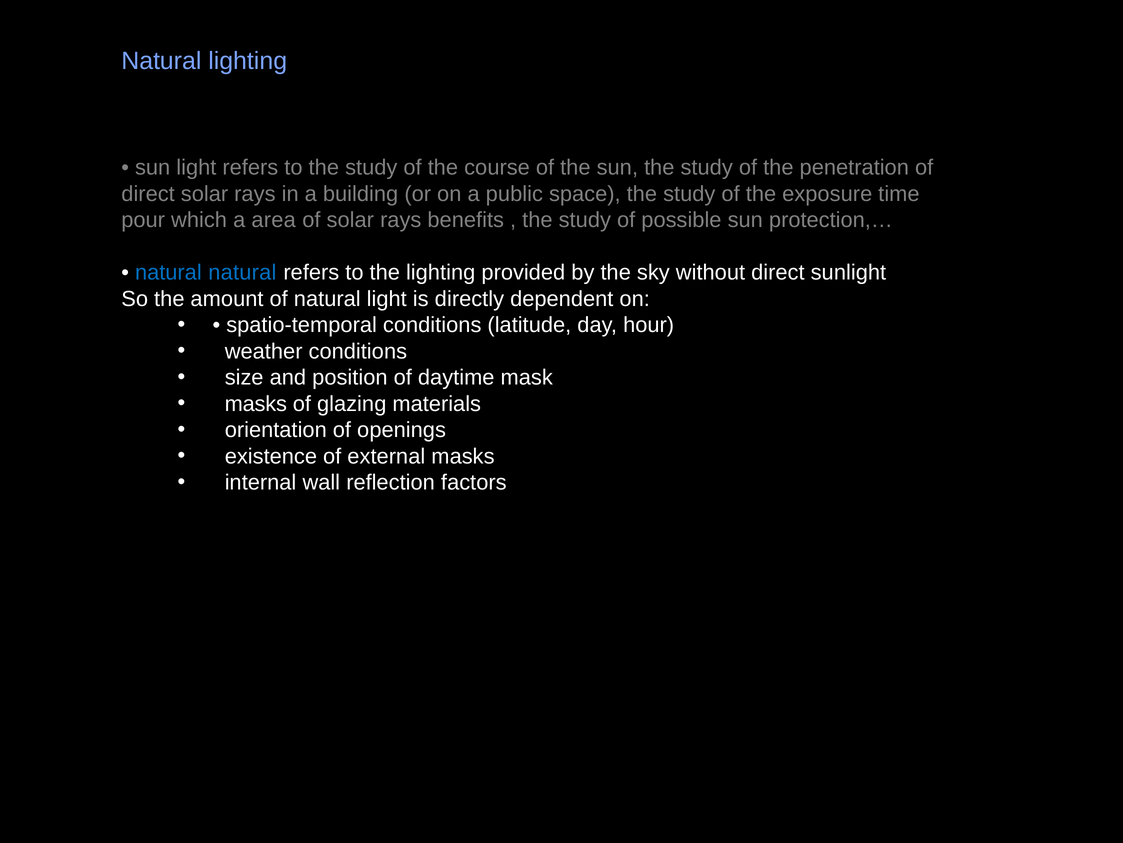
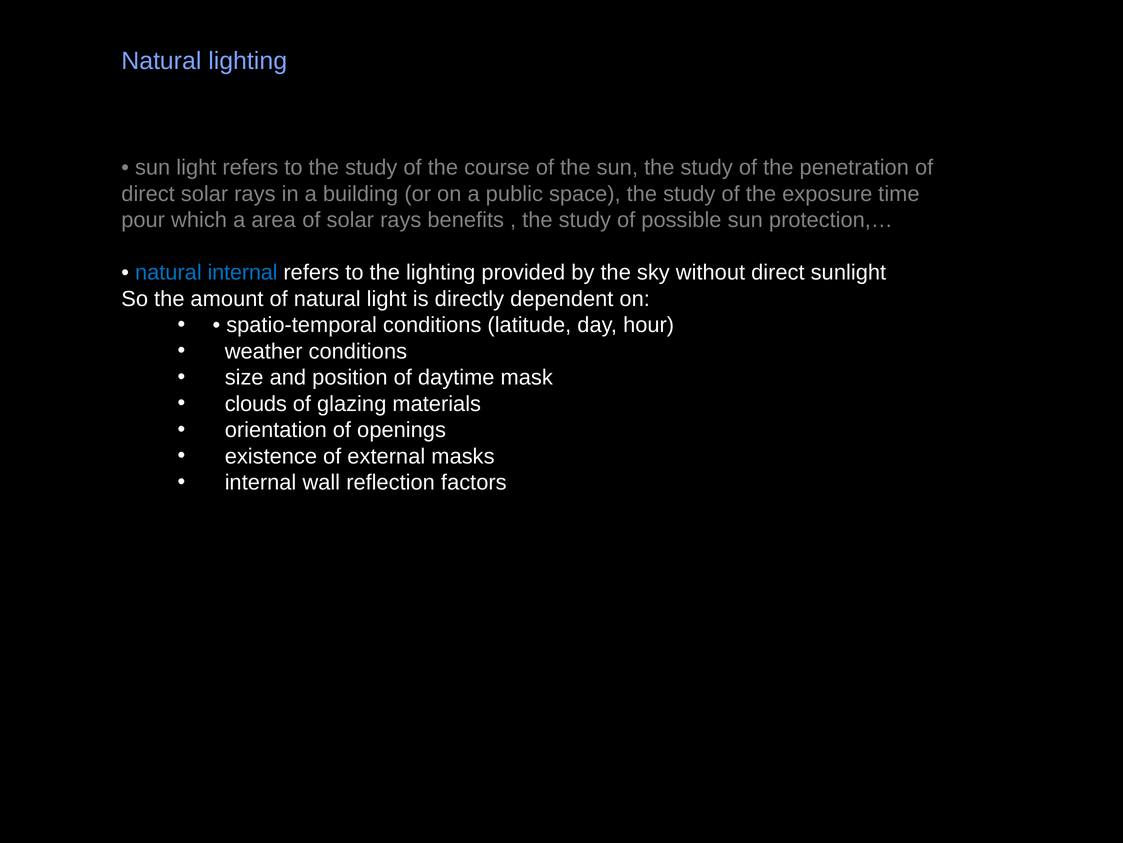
natural natural: natural -> internal
masks at (256, 404): masks -> clouds
